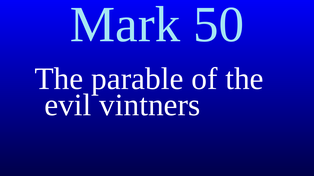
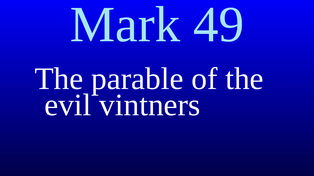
50: 50 -> 49
